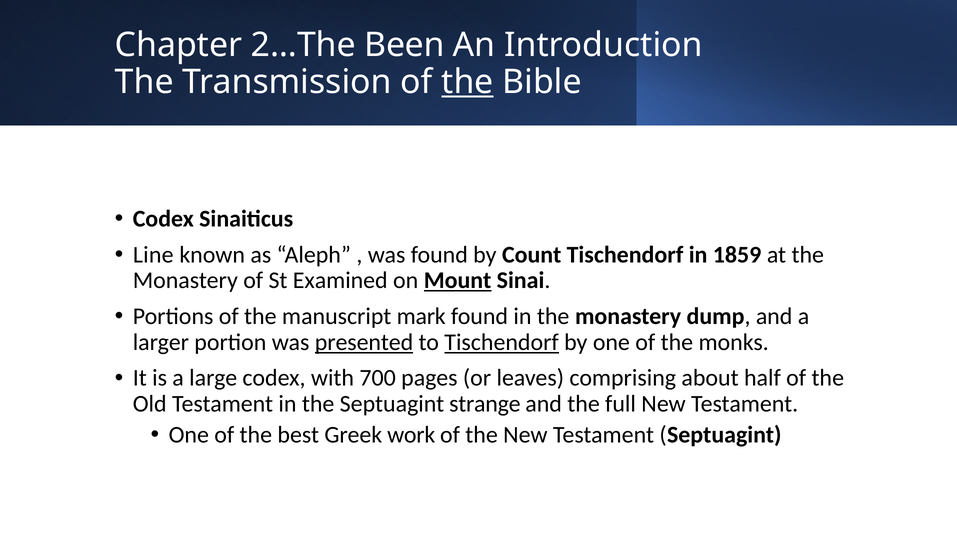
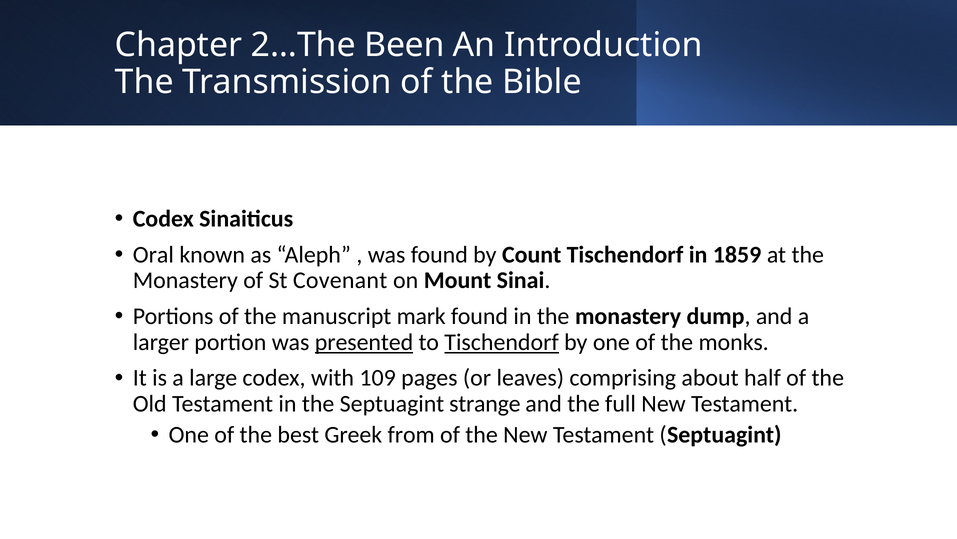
the at (467, 82) underline: present -> none
Line: Line -> Oral
Examined: Examined -> Covenant
Mount underline: present -> none
700: 700 -> 109
work: work -> from
